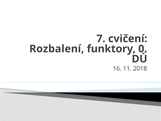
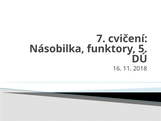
Rozbalení: Rozbalení -> Násobilka
0: 0 -> 5
